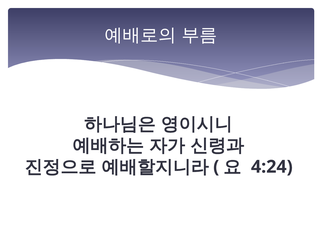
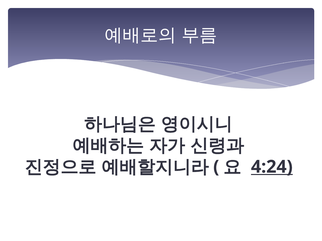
4:24 underline: none -> present
